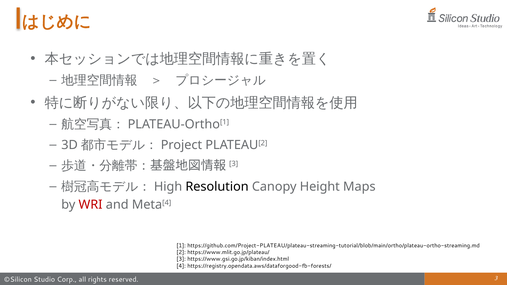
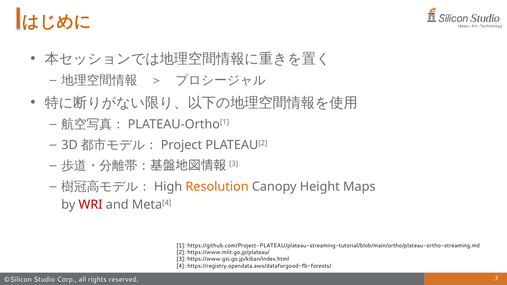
Resolution colour: black -> orange
